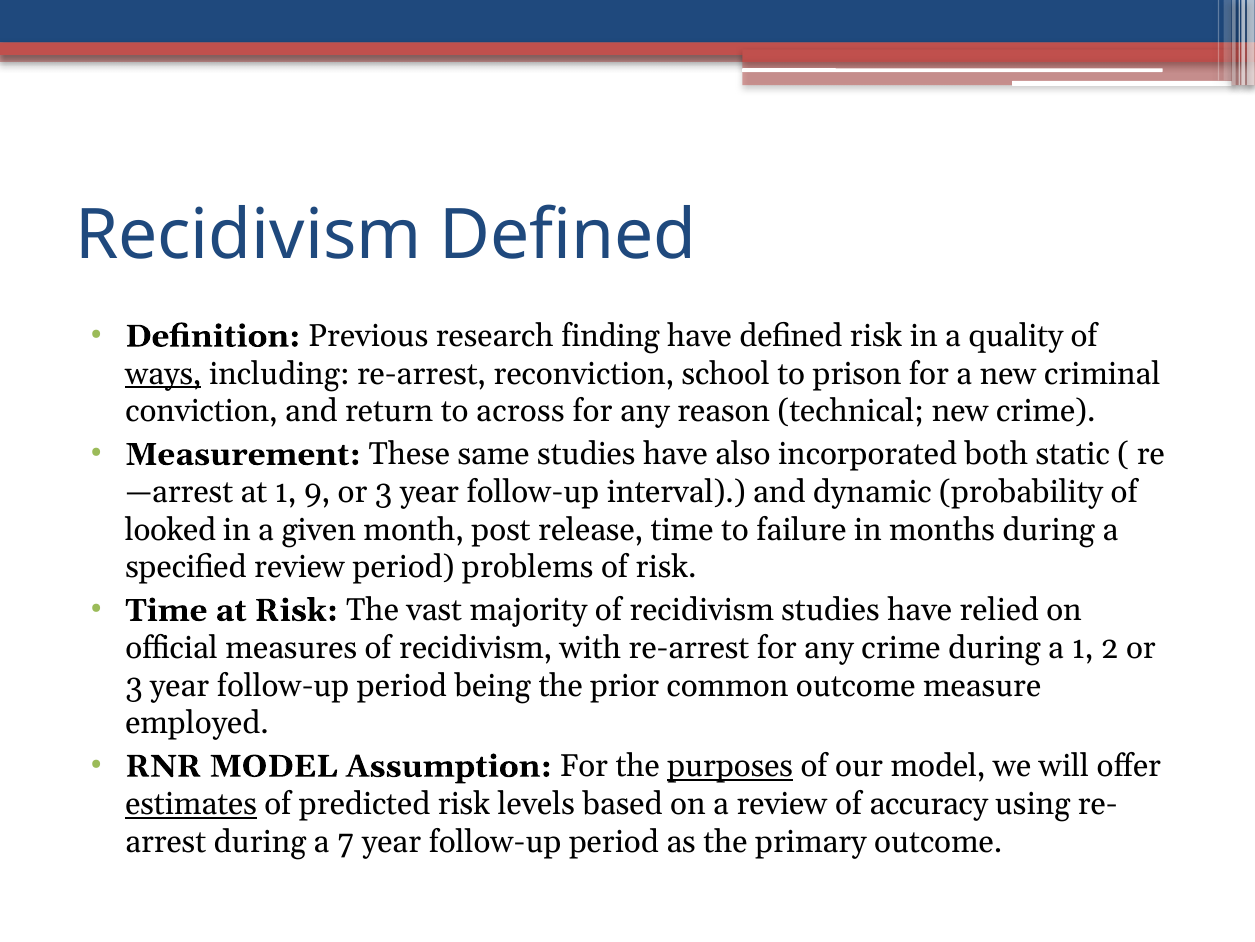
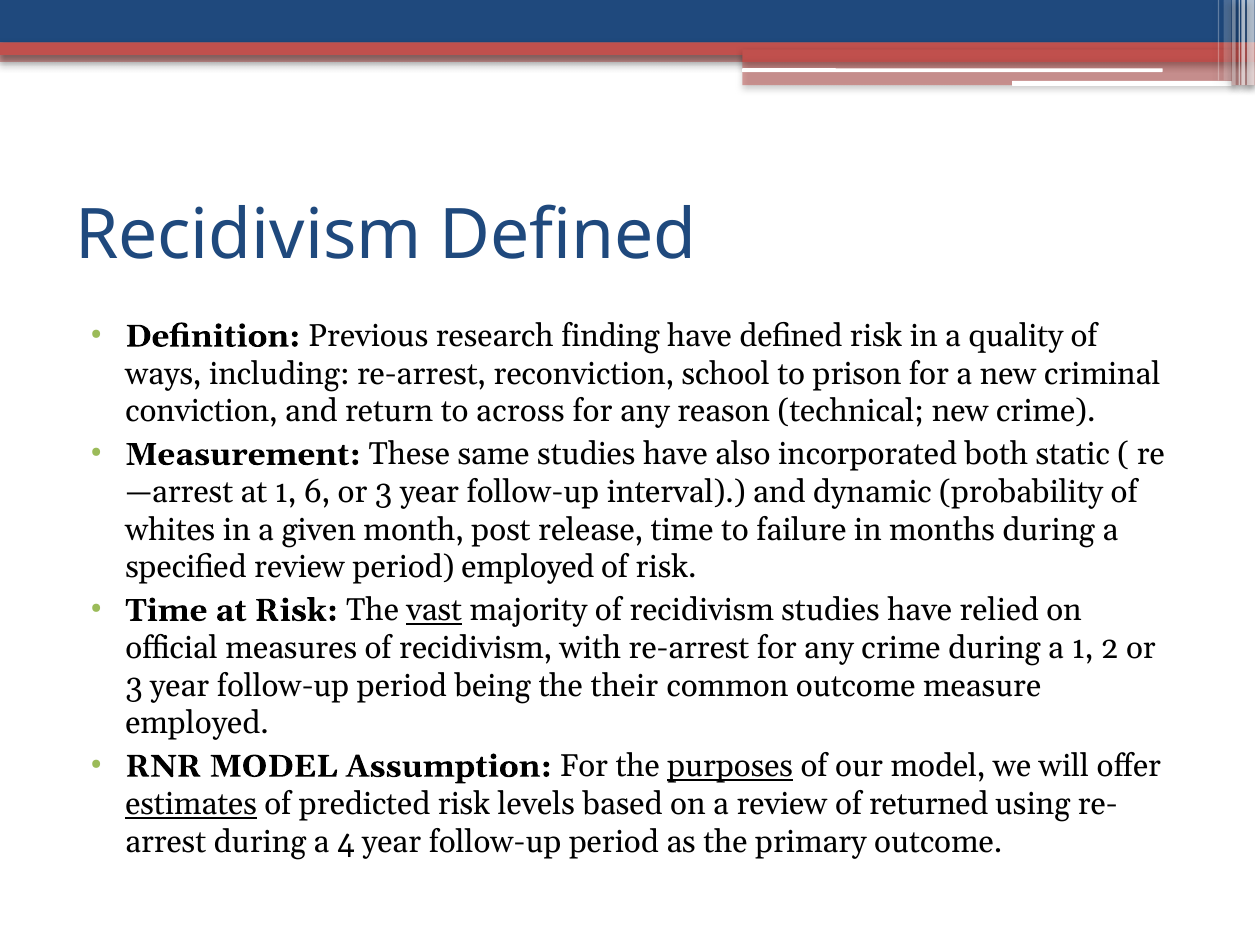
ways underline: present -> none
9: 9 -> 6
looked: looked -> whites
period problems: problems -> employed
vast underline: none -> present
prior: prior -> their
accuracy: accuracy -> returned
7: 7 -> 4
